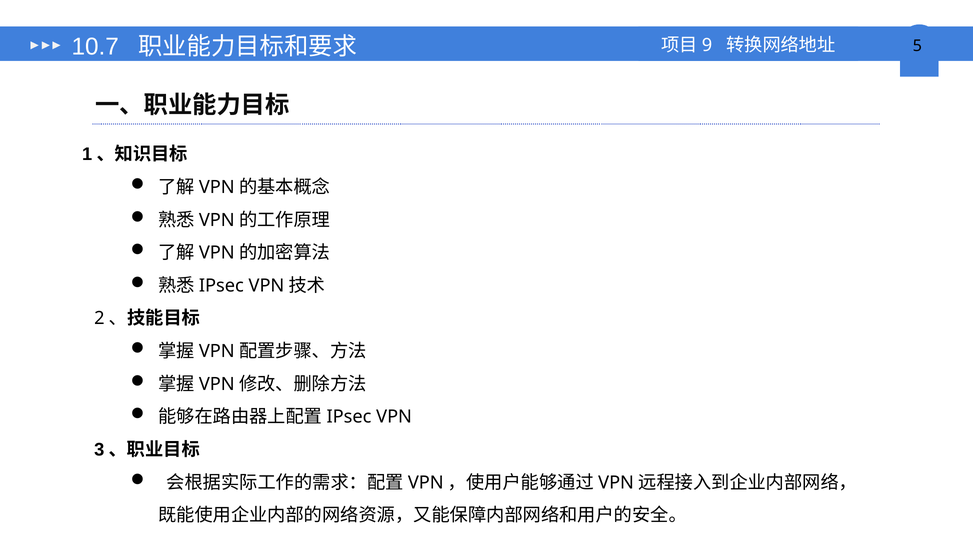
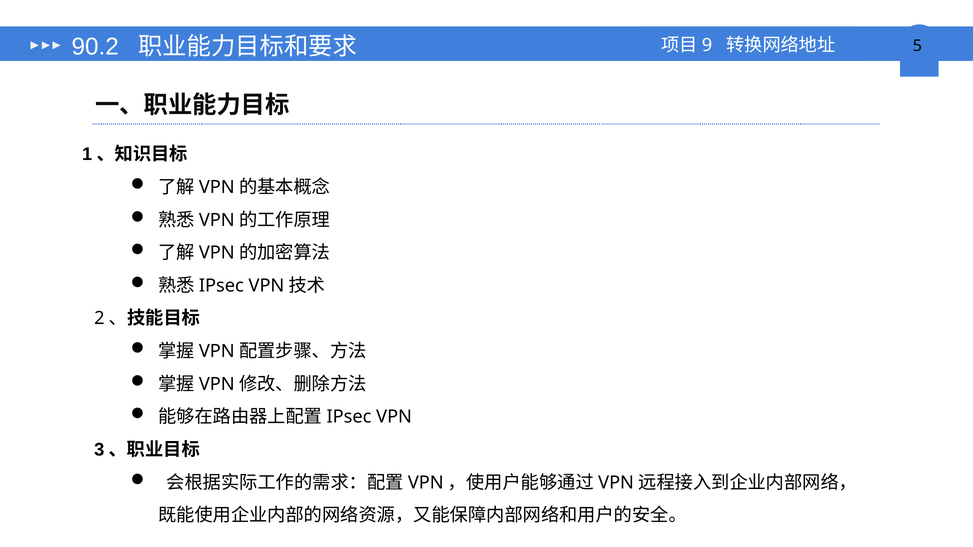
10.7: 10.7 -> 90.2
